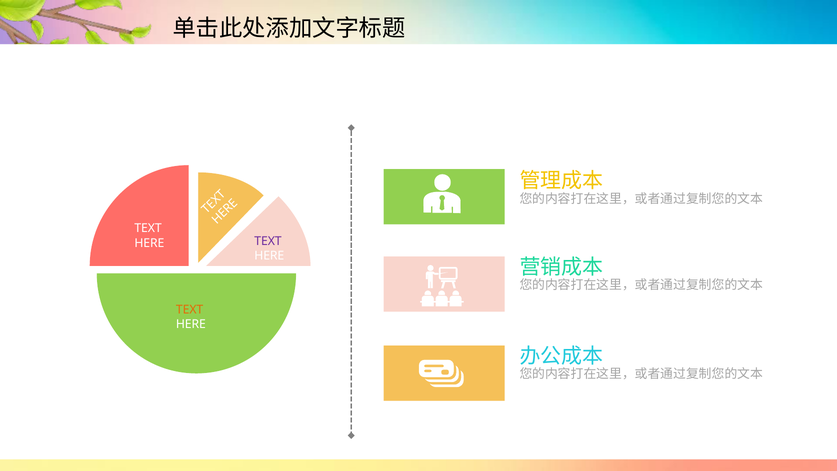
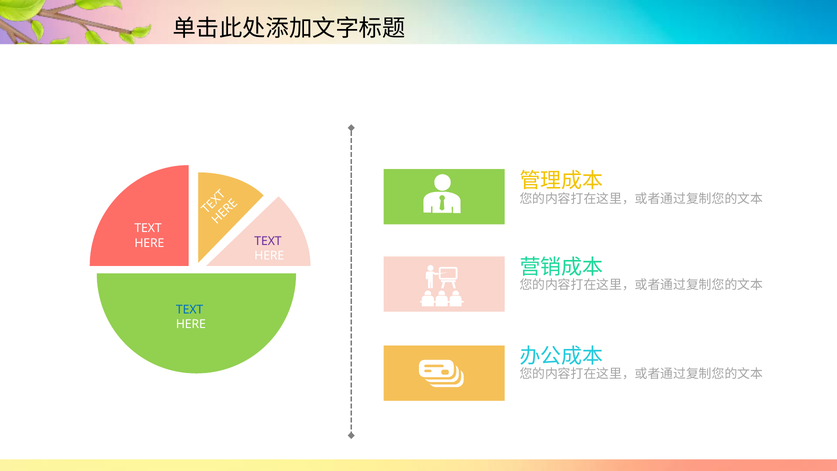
TEXT at (190, 309) colour: orange -> blue
